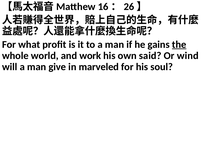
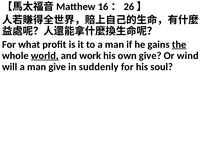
world underline: none -> present
own said: said -> give
marveled: marveled -> suddenly
